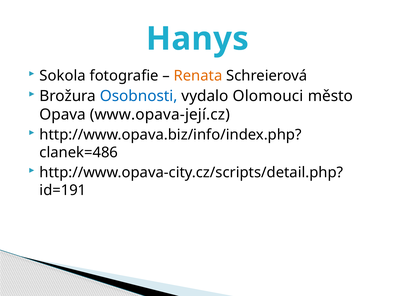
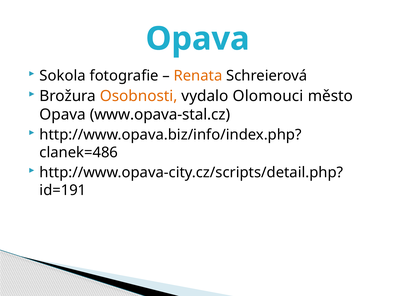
Hanys at (197, 39): Hanys -> Opava
Osobnosti colour: blue -> orange
www.opava-její.cz: www.opava-její.cz -> www.opava-stal.cz
